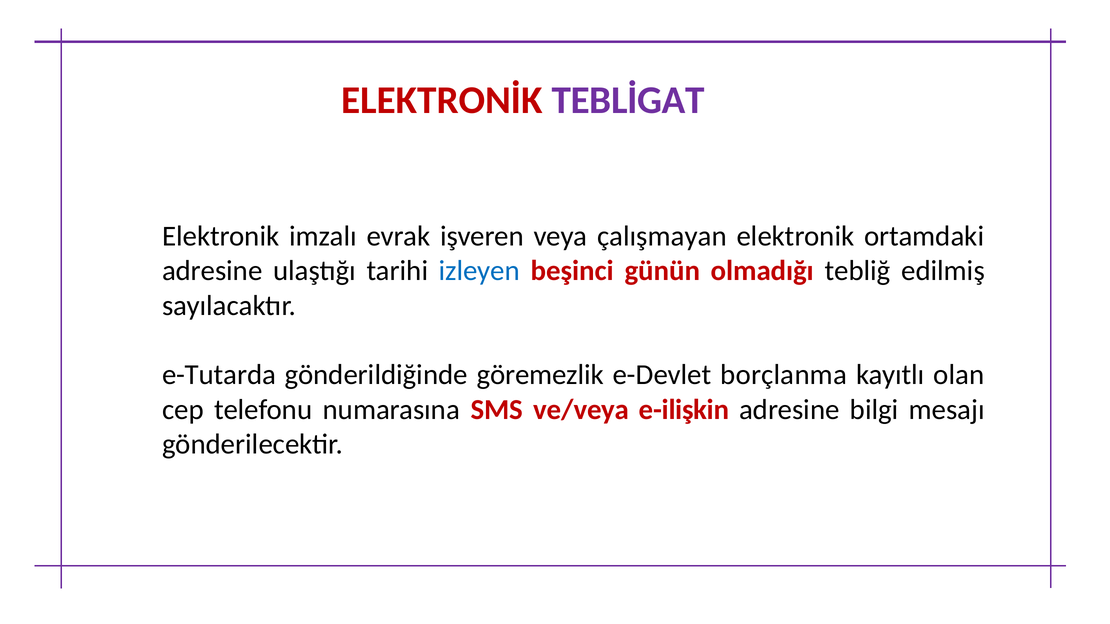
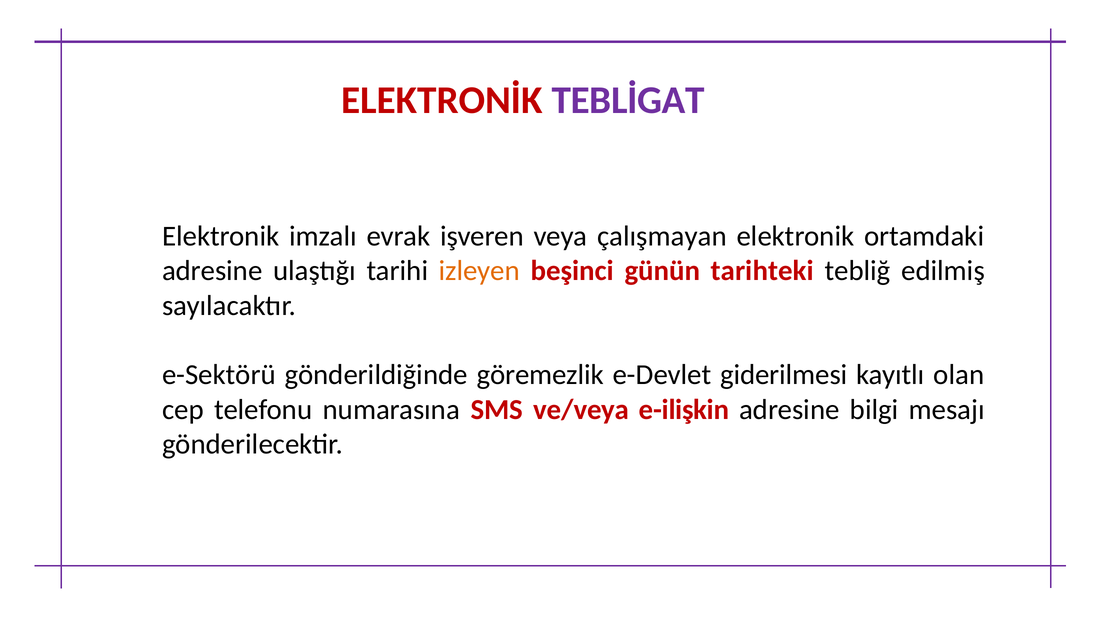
izleyen colour: blue -> orange
olmadığı: olmadığı -> tarihteki
e-Tutarda: e-Tutarda -> e-Sektörü
borçlanma: borçlanma -> giderilmesi
